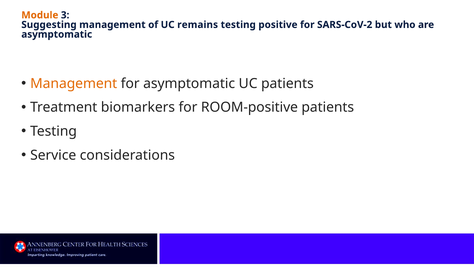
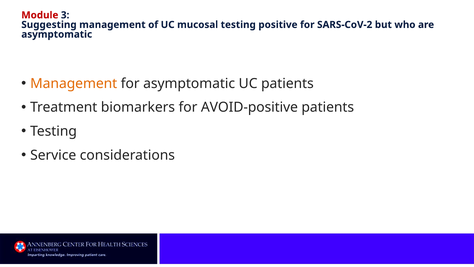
Module colour: orange -> red
remains: remains -> mucosal
ROOM-positive: ROOM-positive -> AVOID-positive
